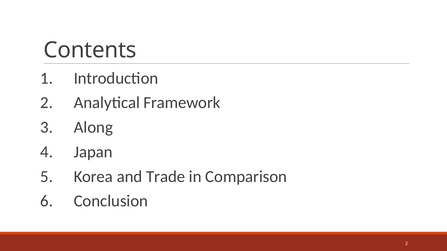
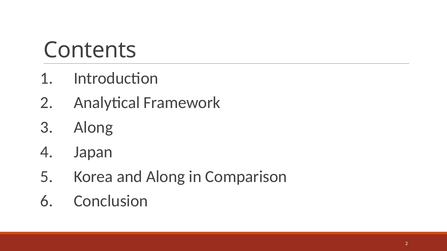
and Trade: Trade -> Along
